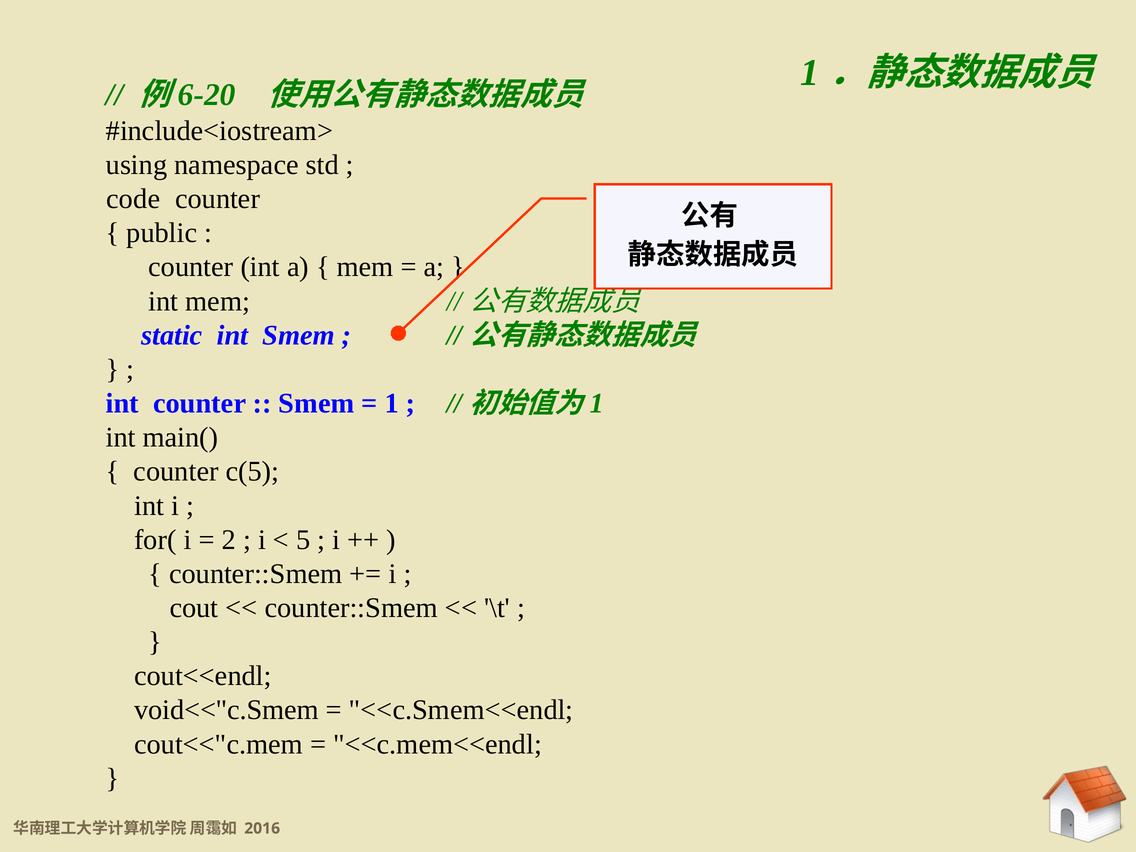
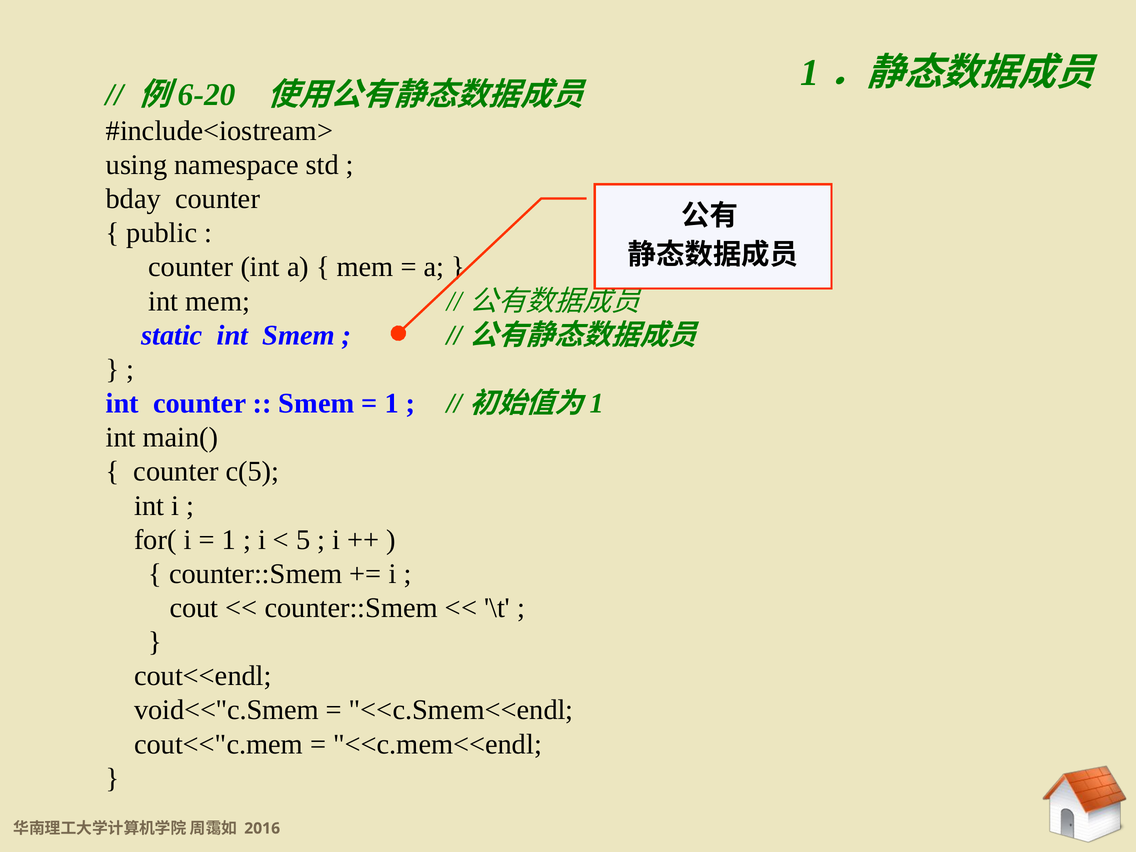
code: code -> bday
2 at (229, 540): 2 -> 1
